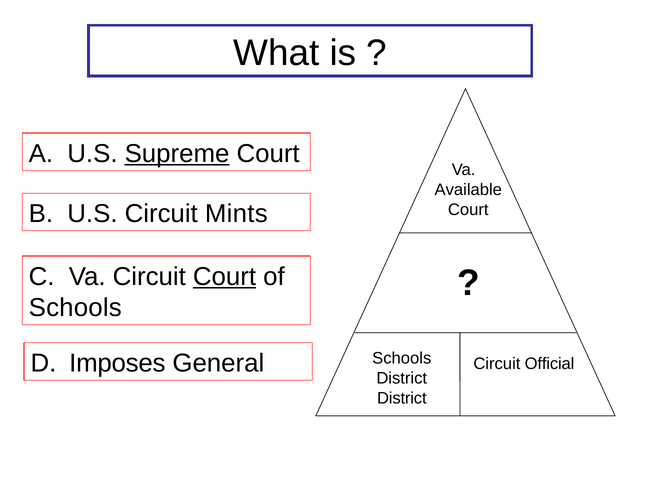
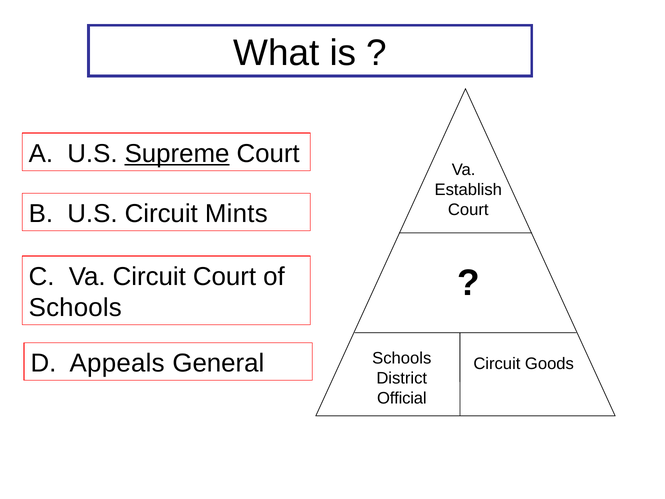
Available: Available -> Establish
Court at (225, 276) underline: present -> none
Imposes: Imposes -> Appeals
Official: Official -> Goods
District at (402, 398): District -> Official
